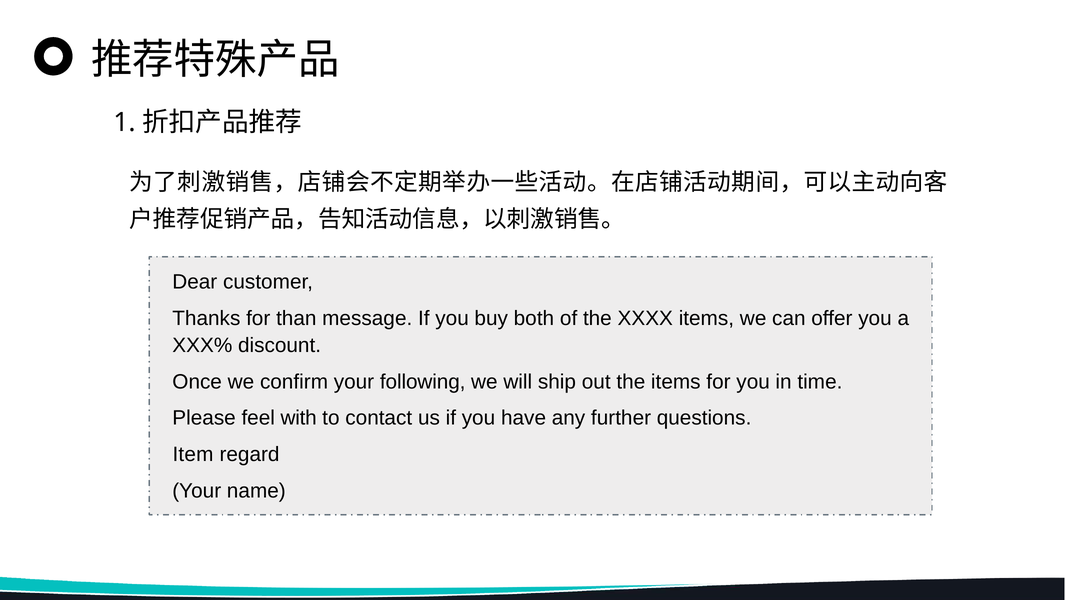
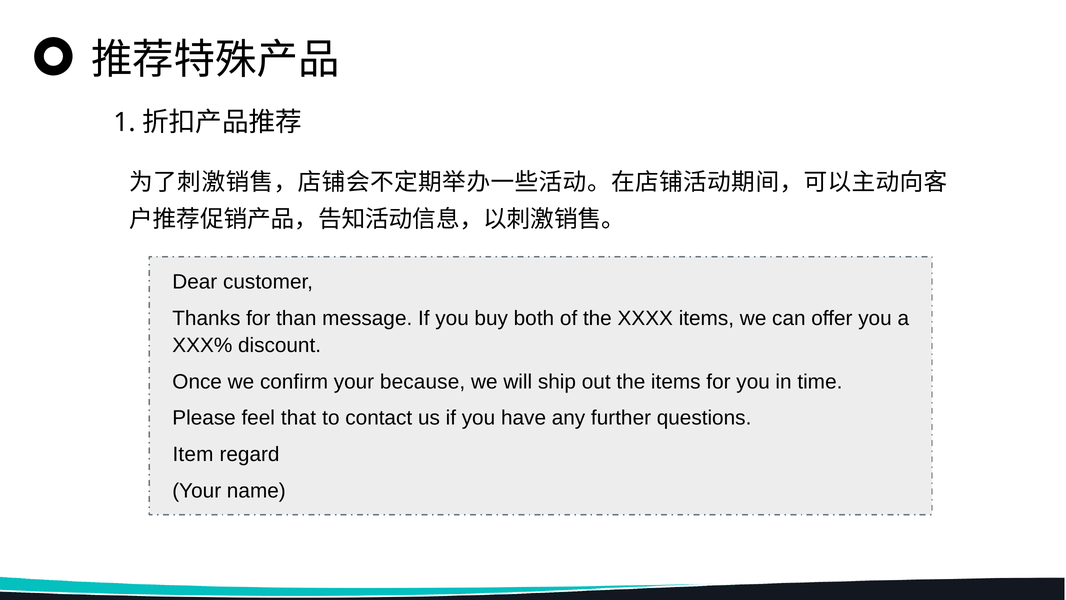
following: following -> because
with: with -> that
